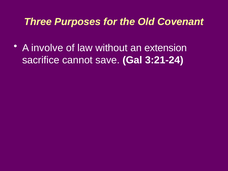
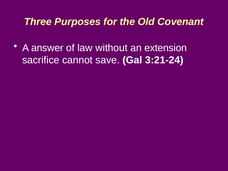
involve: involve -> answer
